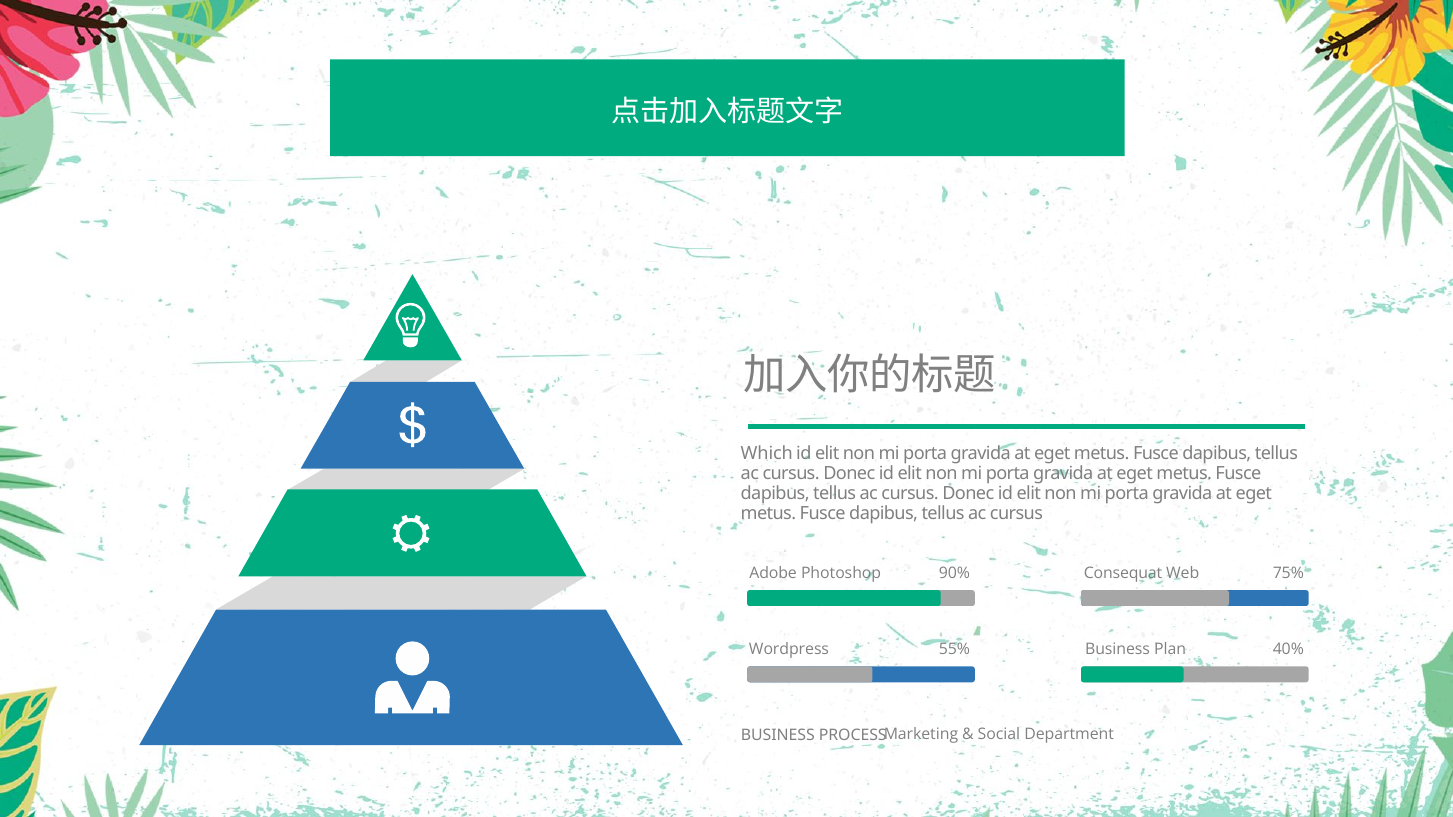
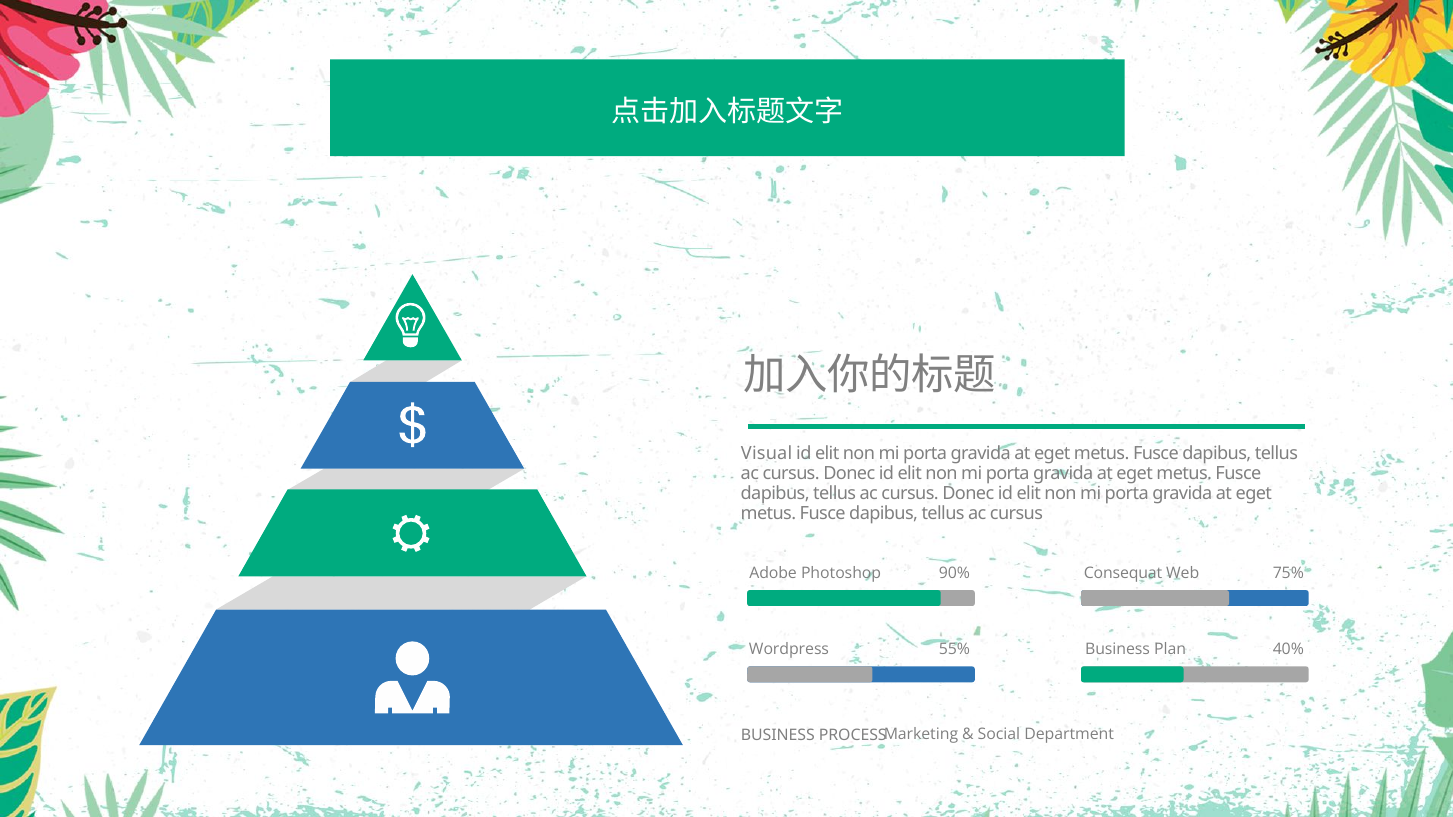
Which: Which -> Visual
